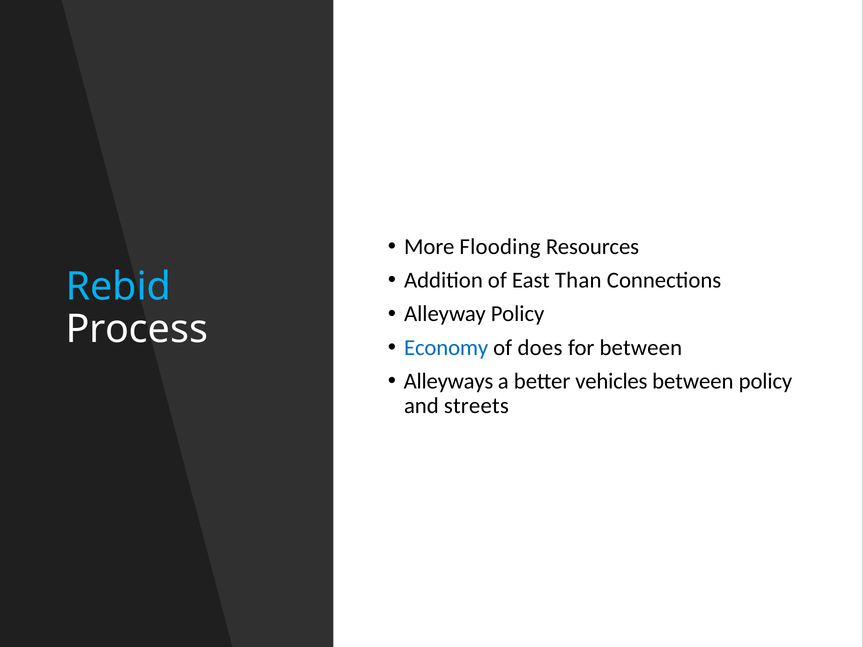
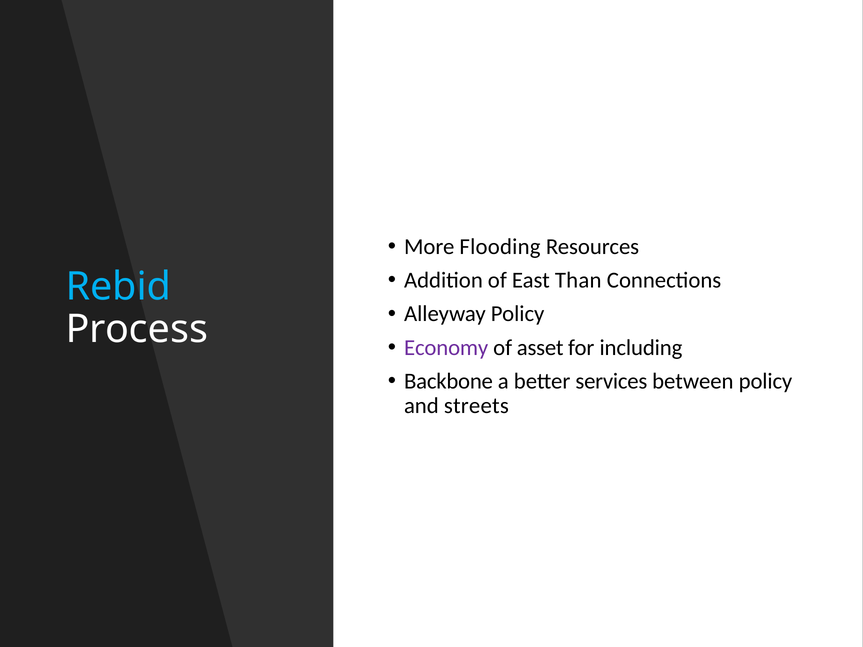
Economy colour: blue -> purple
does: does -> asset
for between: between -> including
Alleyways: Alleyways -> Backbone
vehicles: vehicles -> services
